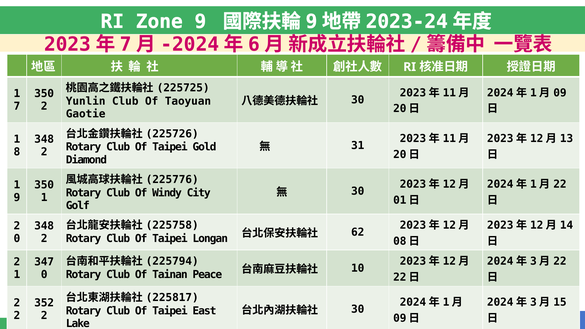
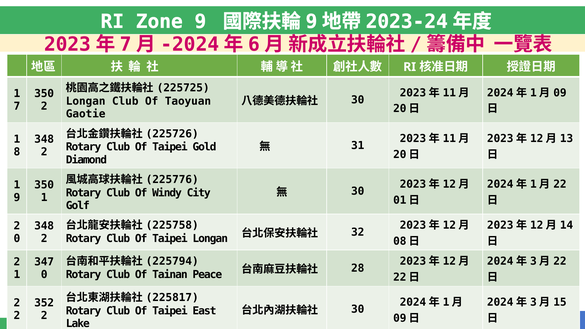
Yunlin at (86, 101): Yunlin -> Longan
62: 62 -> 32
10 at (358, 268): 10 -> 28
